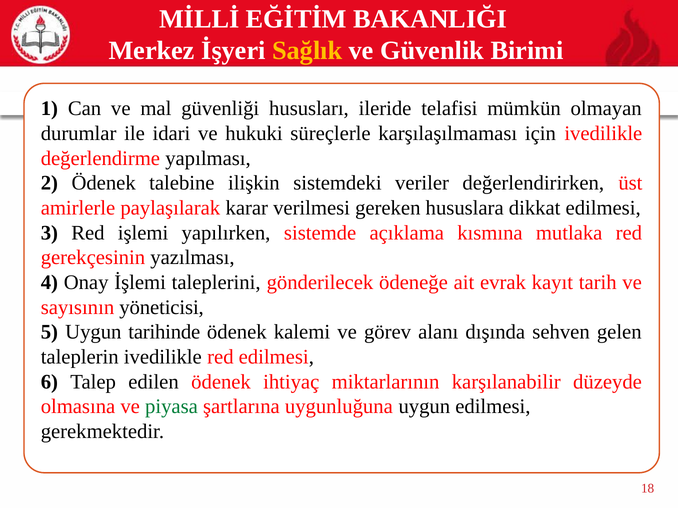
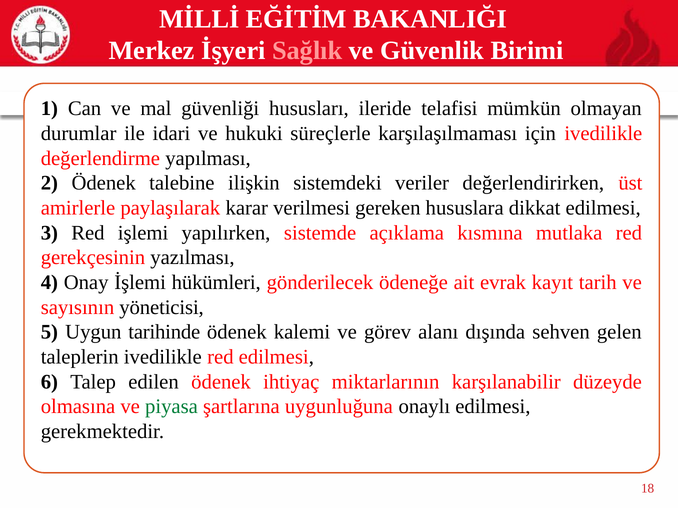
Sağlık colour: yellow -> pink
taleplerini: taleplerini -> hükümleri
uygunluğuna uygun: uygun -> onaylı
